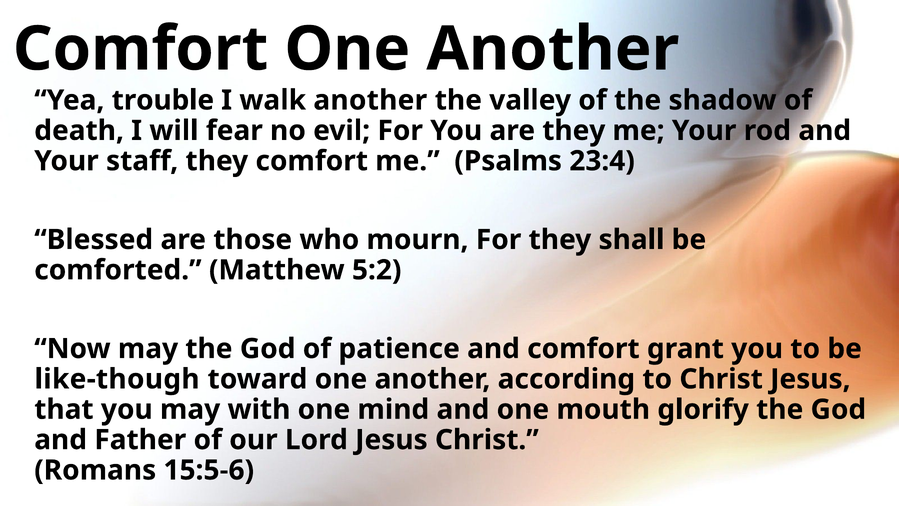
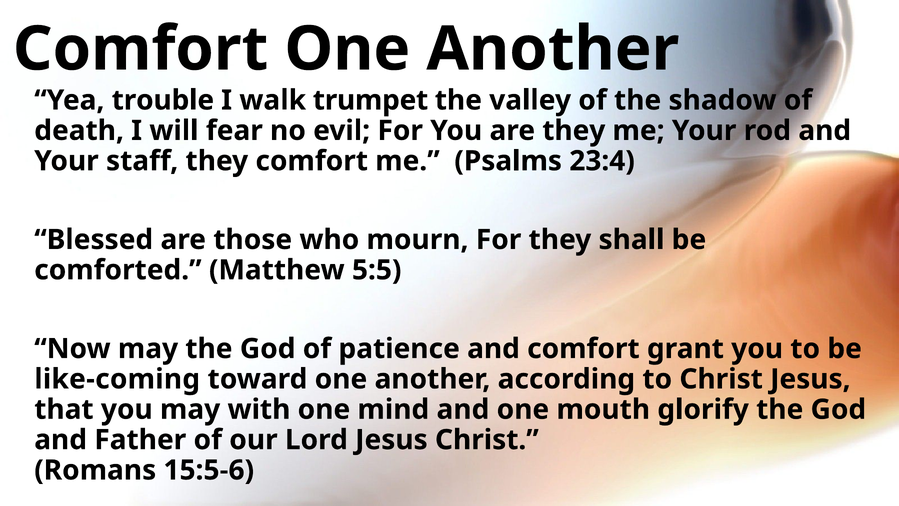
walk another: another -> trumpet
5:2: 5:2 -> 5:5
like-though: like-though -> like-coming
